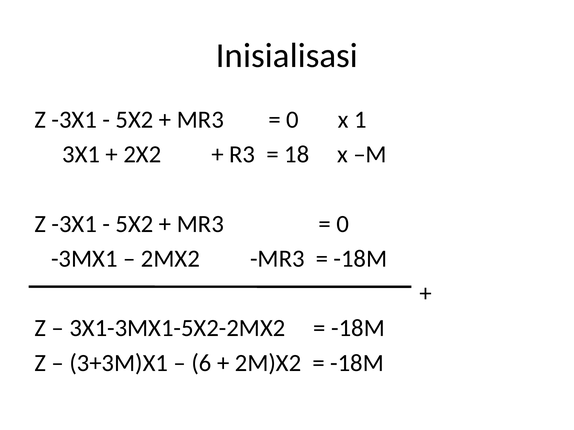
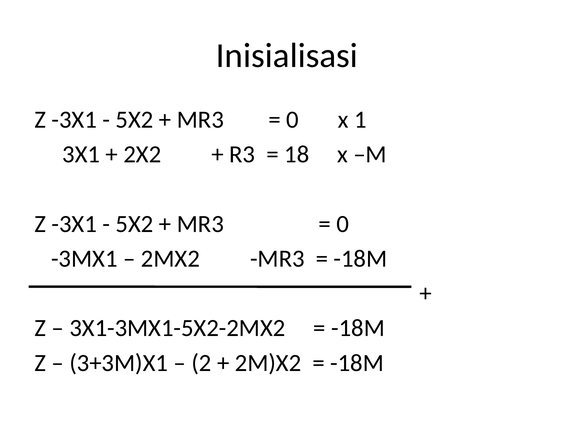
6: 6 -> 2
